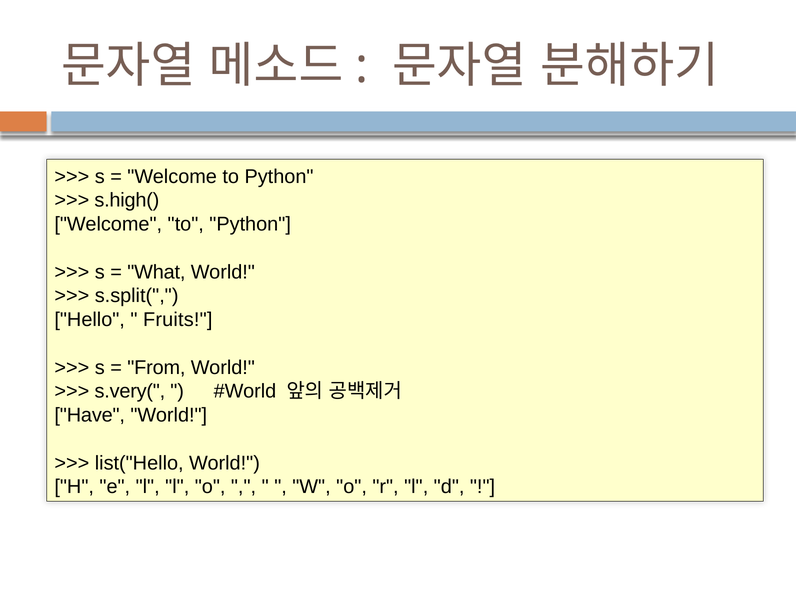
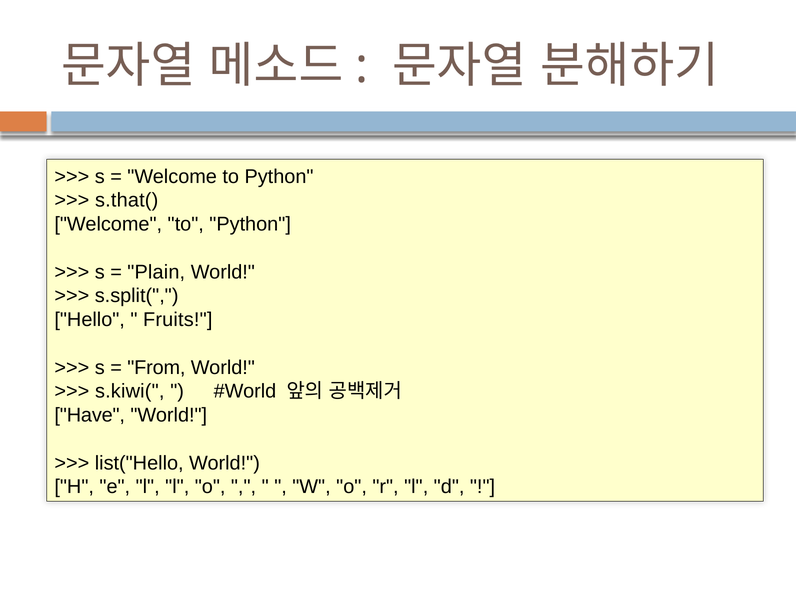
s.high(: s.high( -> s.that(
What: What -> Plain
s.very(: s.very( -> s.kiwi(
